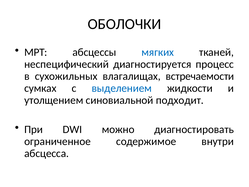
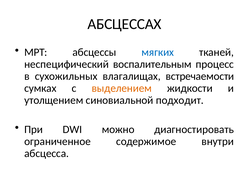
ОБОЛОЧКИ: ОБОЛОЧКИ -> АБСЦЕССАХ
диагностируется: диагностируется -> воспалительным
выделением colour: blue -> orange
